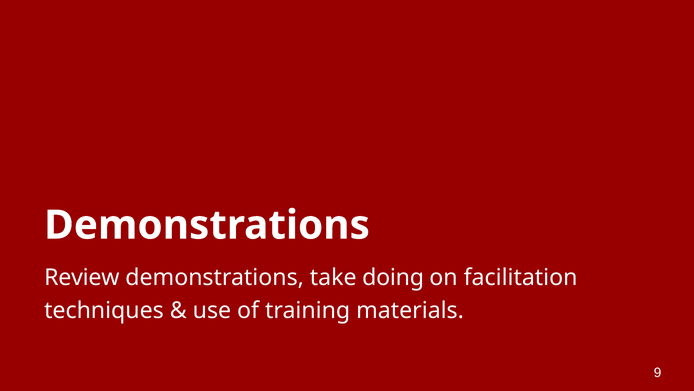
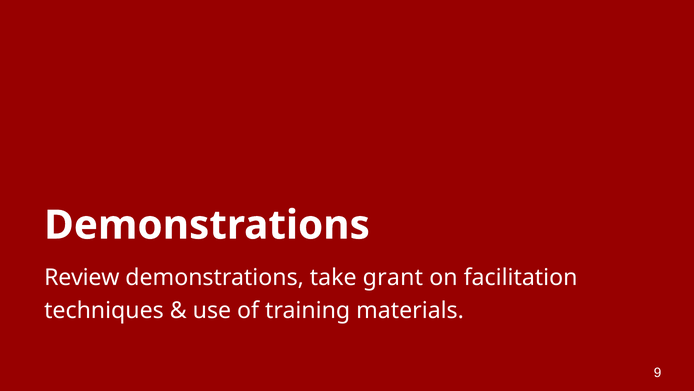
doing: doing -> grant
